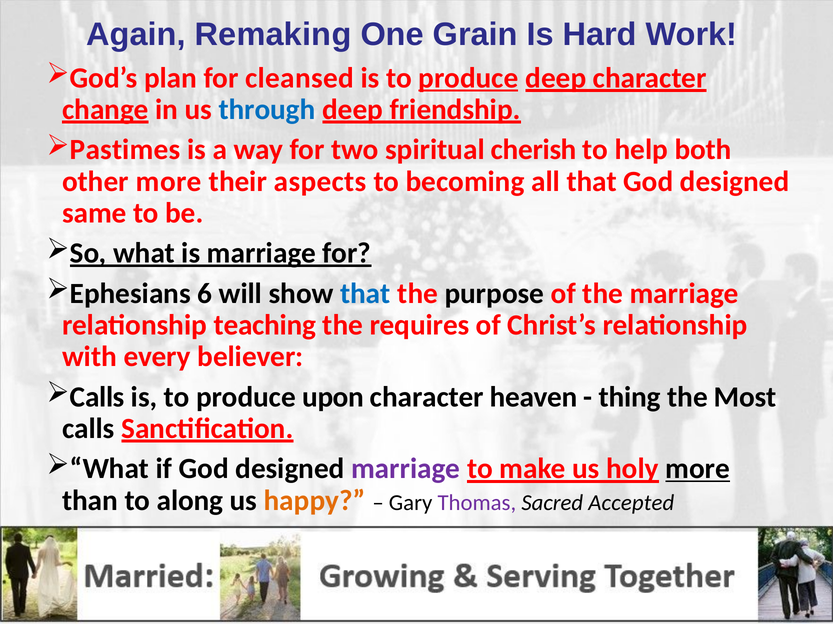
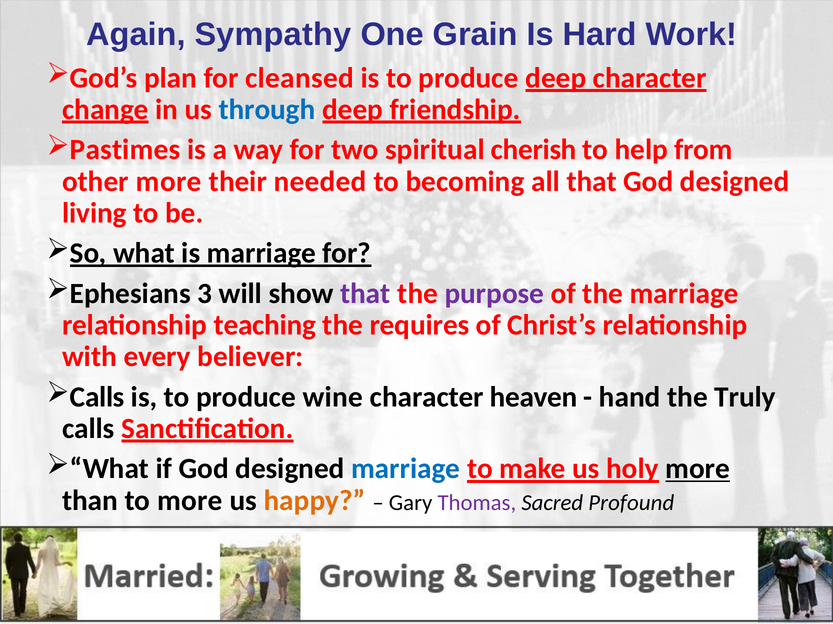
Remaking: Remaking -> Sympathy
produce at (468, 78) underline: present -> none
both: both -> from
aspects: aspects -> needed
same: same -> living
6: 6 -> 3
that at (365, 294) colour: blue -> purple
purpose colour: black -> purple
upon: upon -> wine
thing: thing -> hand
Most: Most -> Truly
marriage at (406, 469) colour: purple -> blue
to along: along -> more
Accepted: Accepted -> Profound
